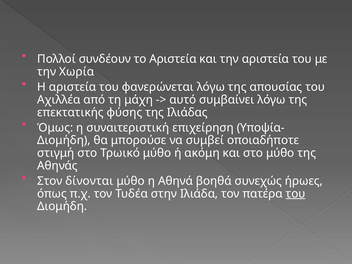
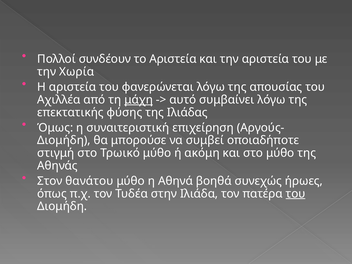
μάχη underline: none -> present
Υποψία-: Υποψία- -> Αργούς-
δίνονται: δίνονται -> θανάτου
